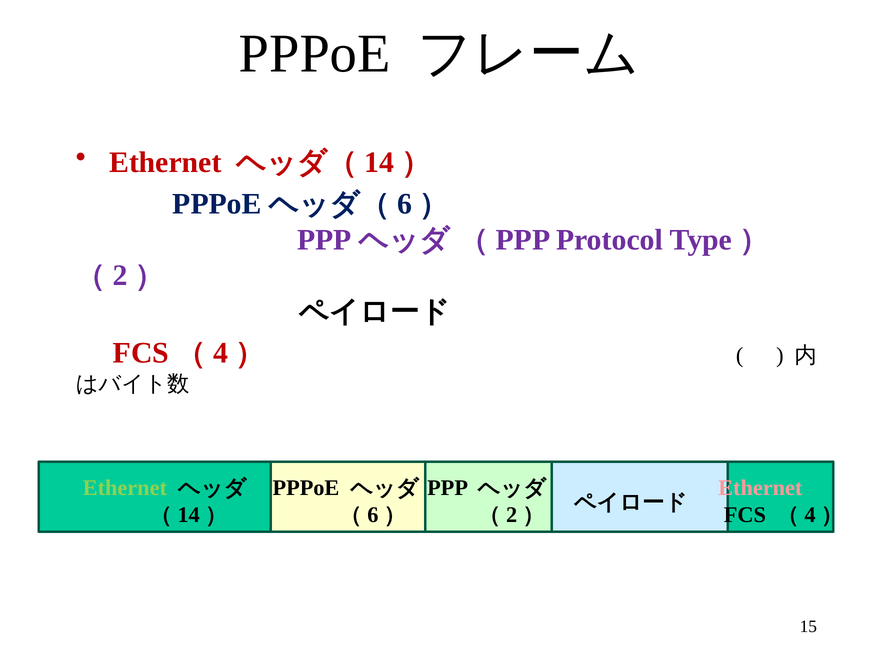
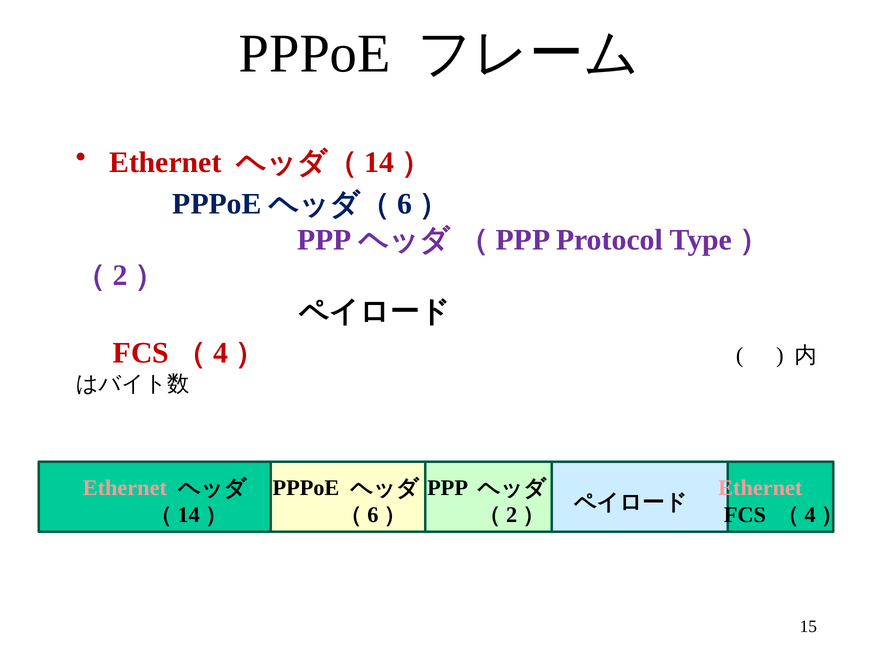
Ethernet at (125, 488) colour: light green -> pink
